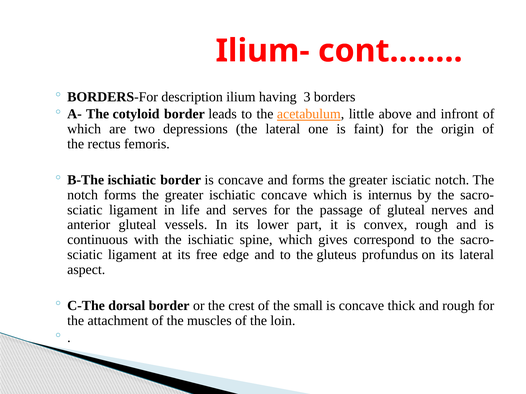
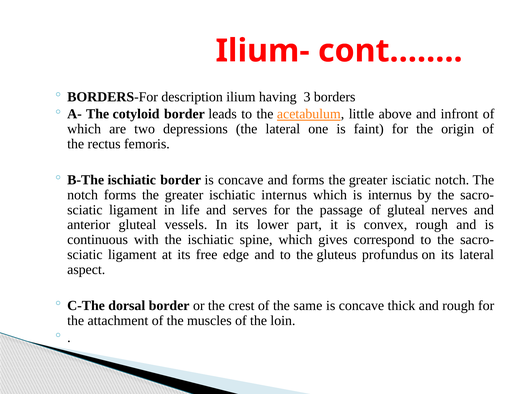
ischiatic concave: concave -> internus
small: small -> same
